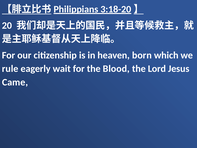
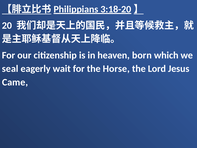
rule: rule -> seal
Blood: Blood -> Horse
